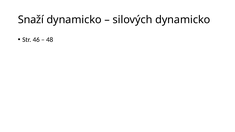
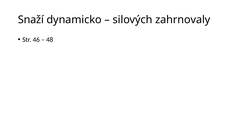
silových dynamicko: dynamicko -> zahrnovaly
